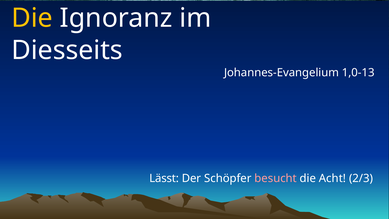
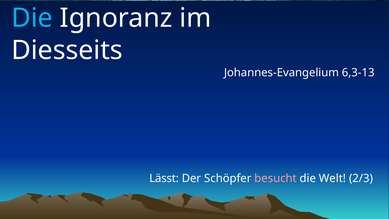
Die at (32, 18) colour: yellow -> light blue
1,0-13: 1,0-13 -> 6,3-13
Acht: Acht -> Welt
